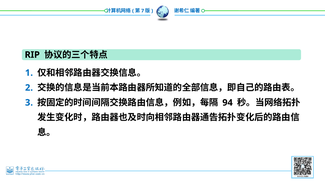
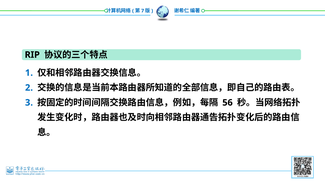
94: 94 -> 56
